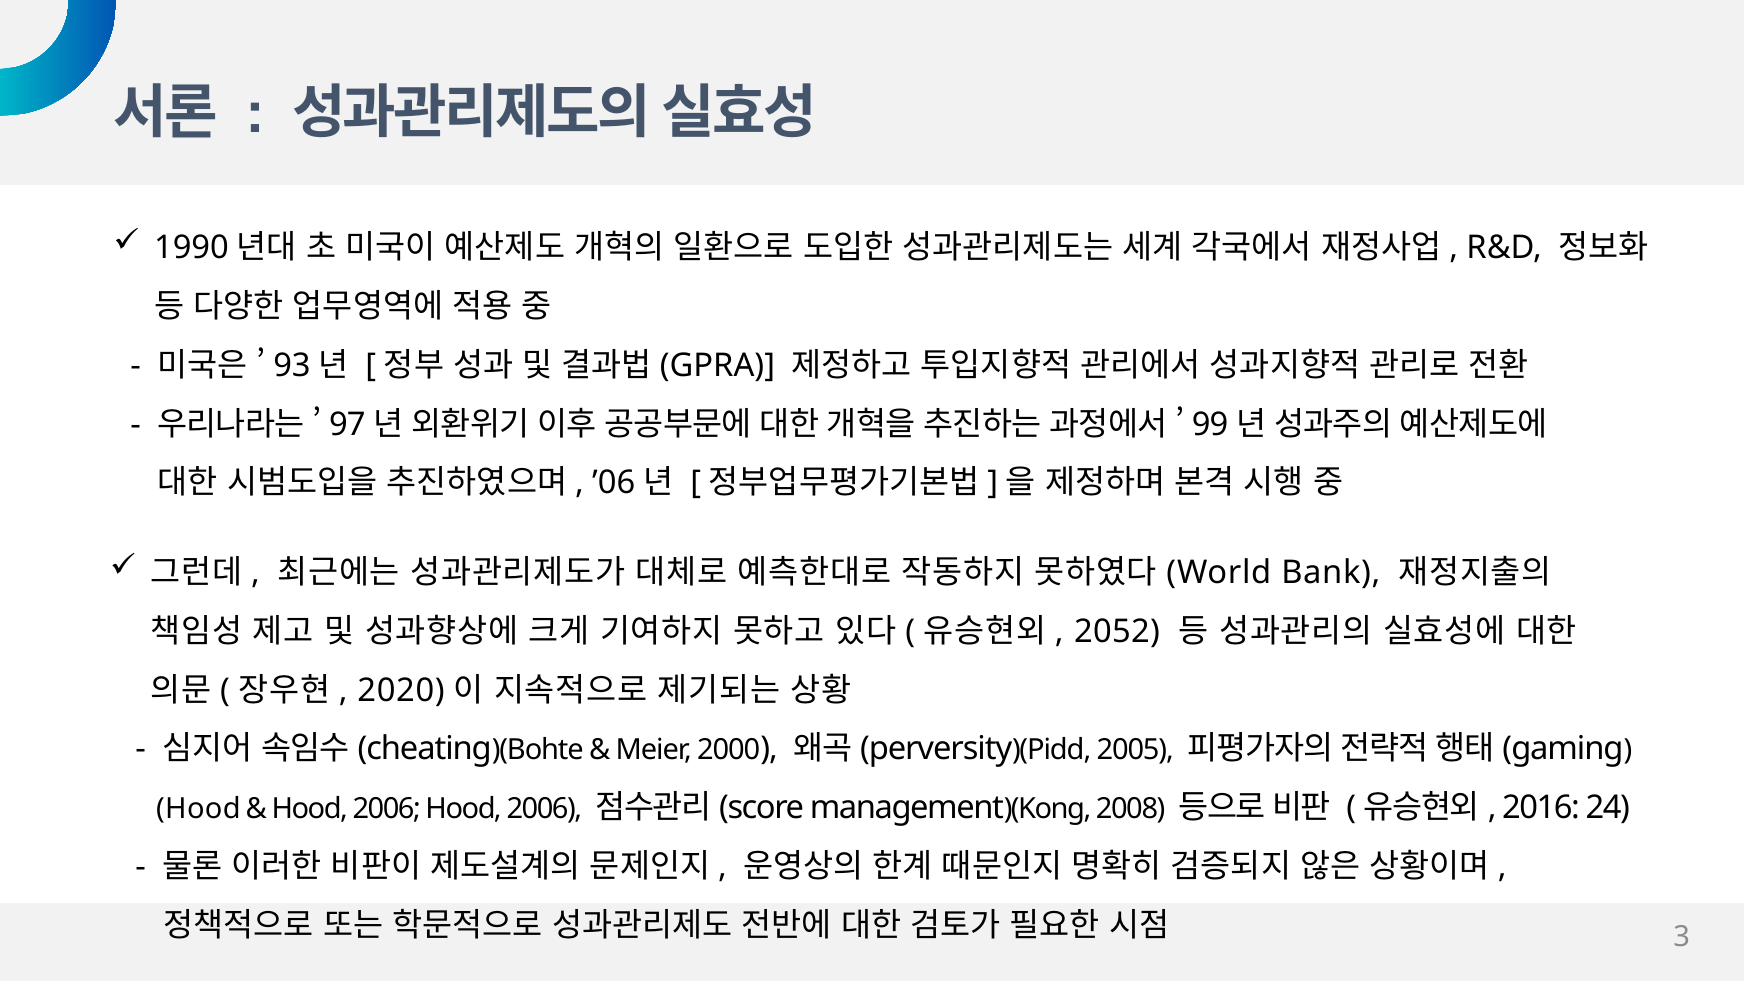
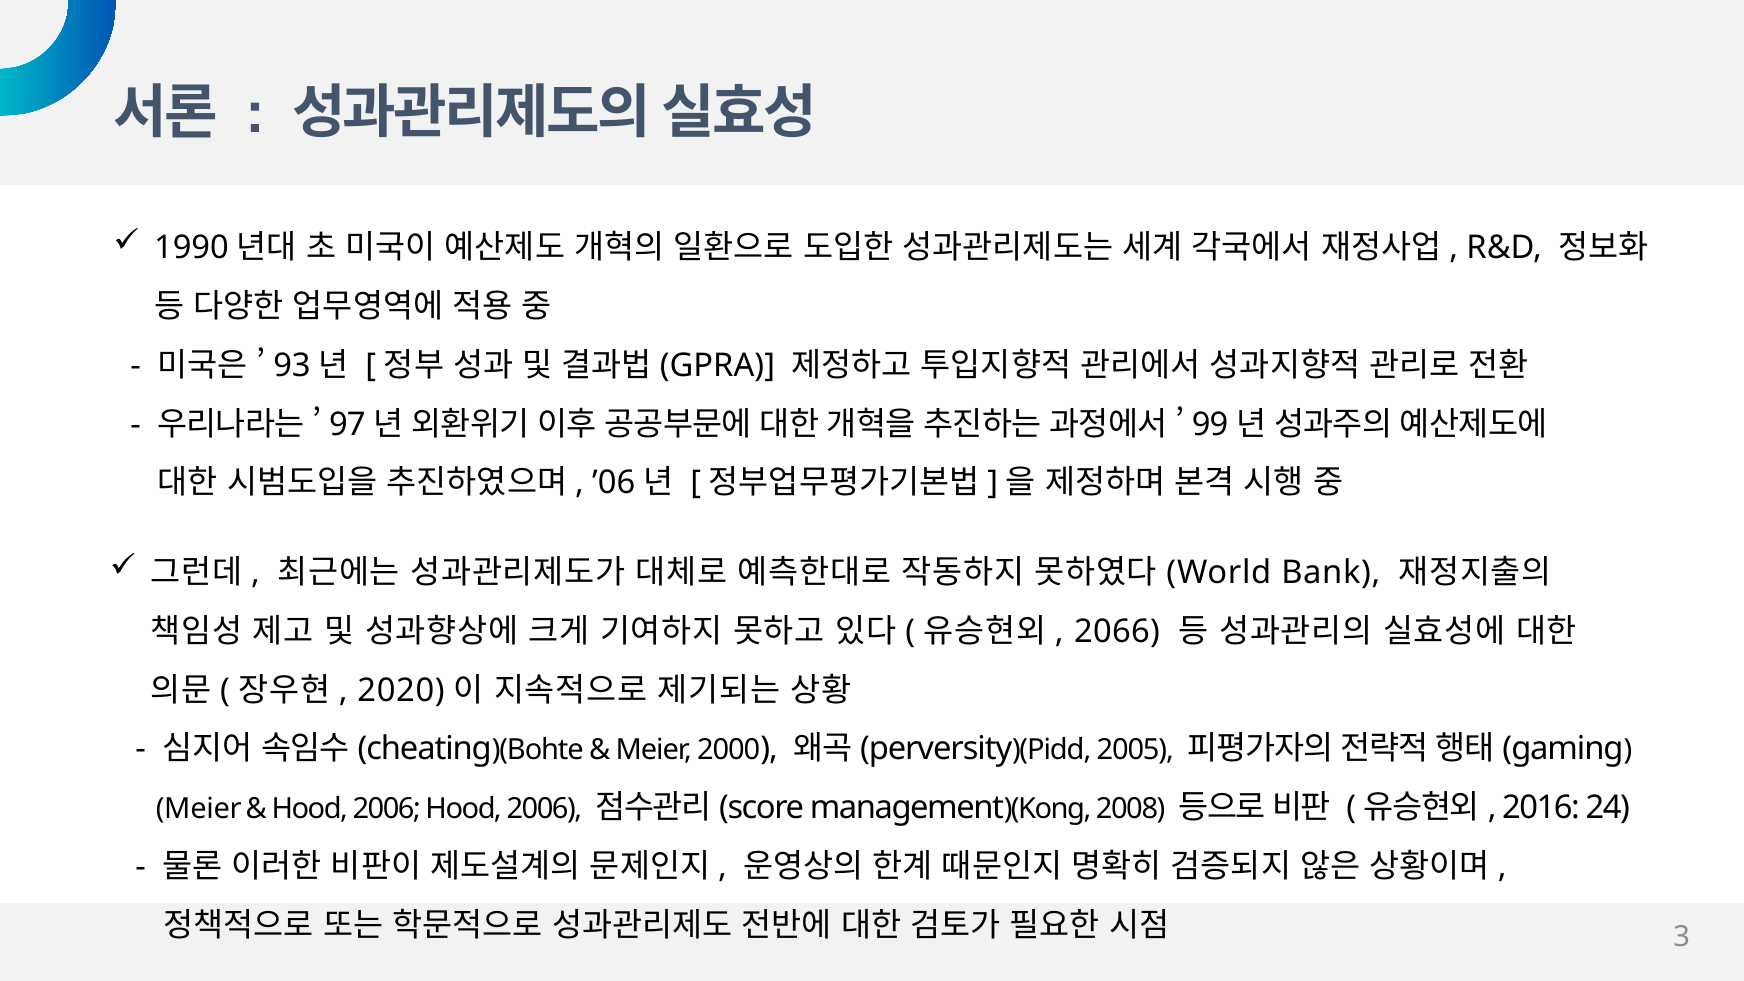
2052: 2052 -> 2066
Hood at (198, 809): Hood -> Meier
